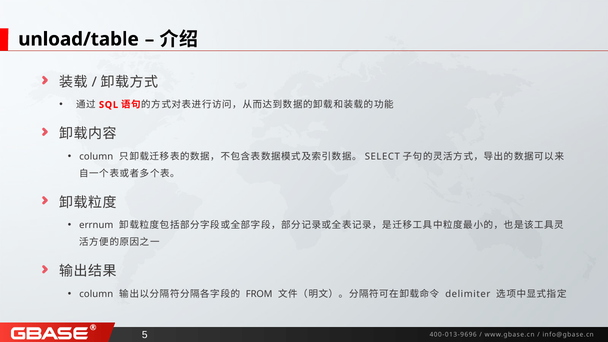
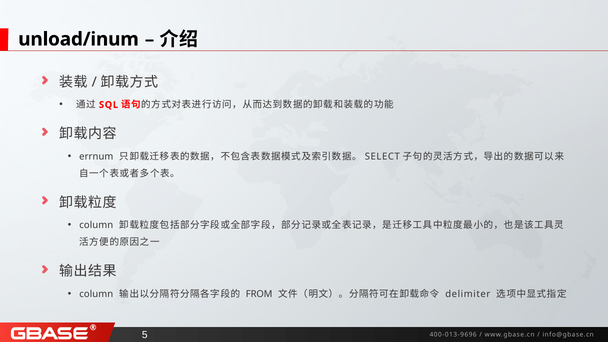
unload/table: unload/table -> unload/inum
column at (96, 156): column -> errnum
errnum at (96, 225): errnum -> column
